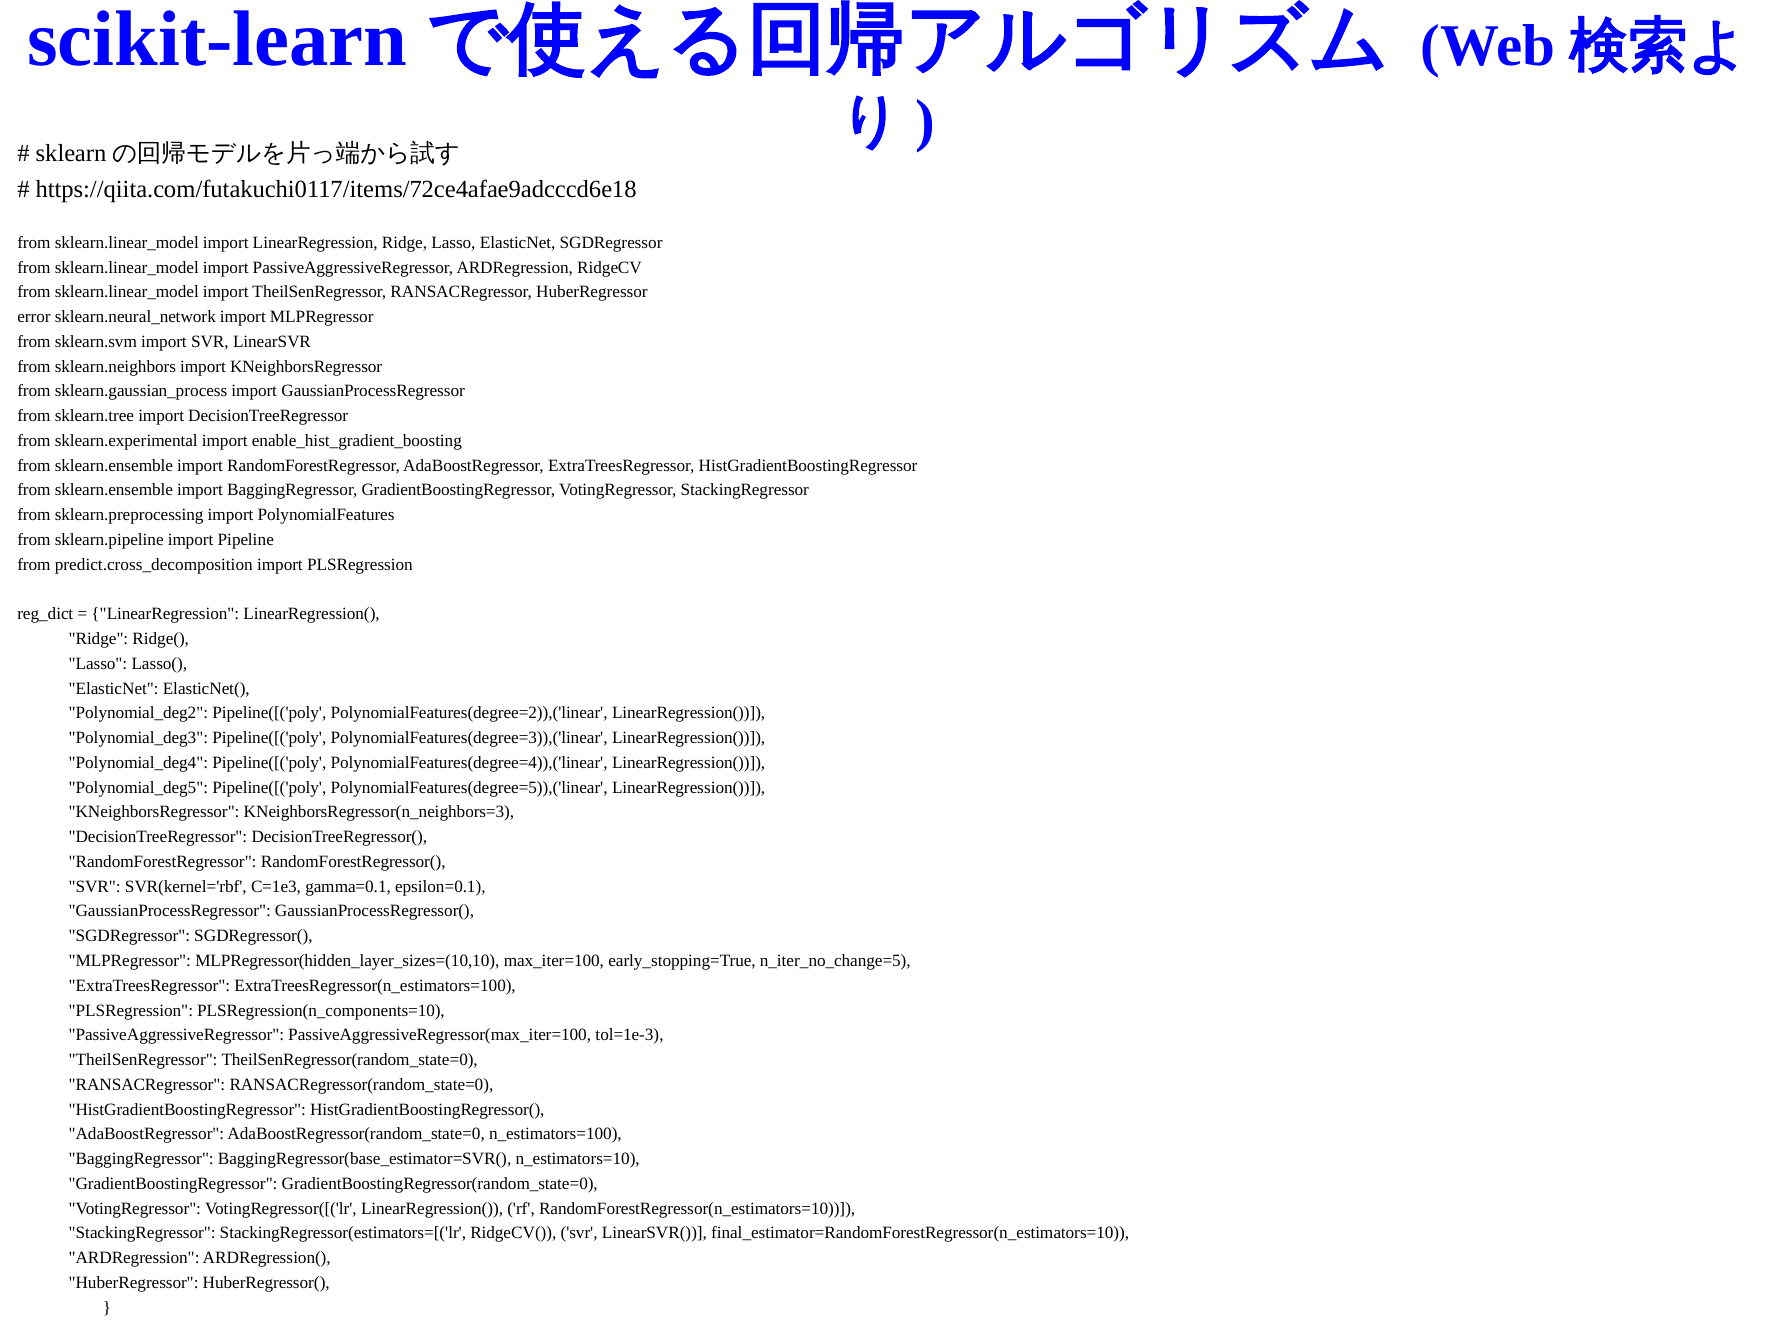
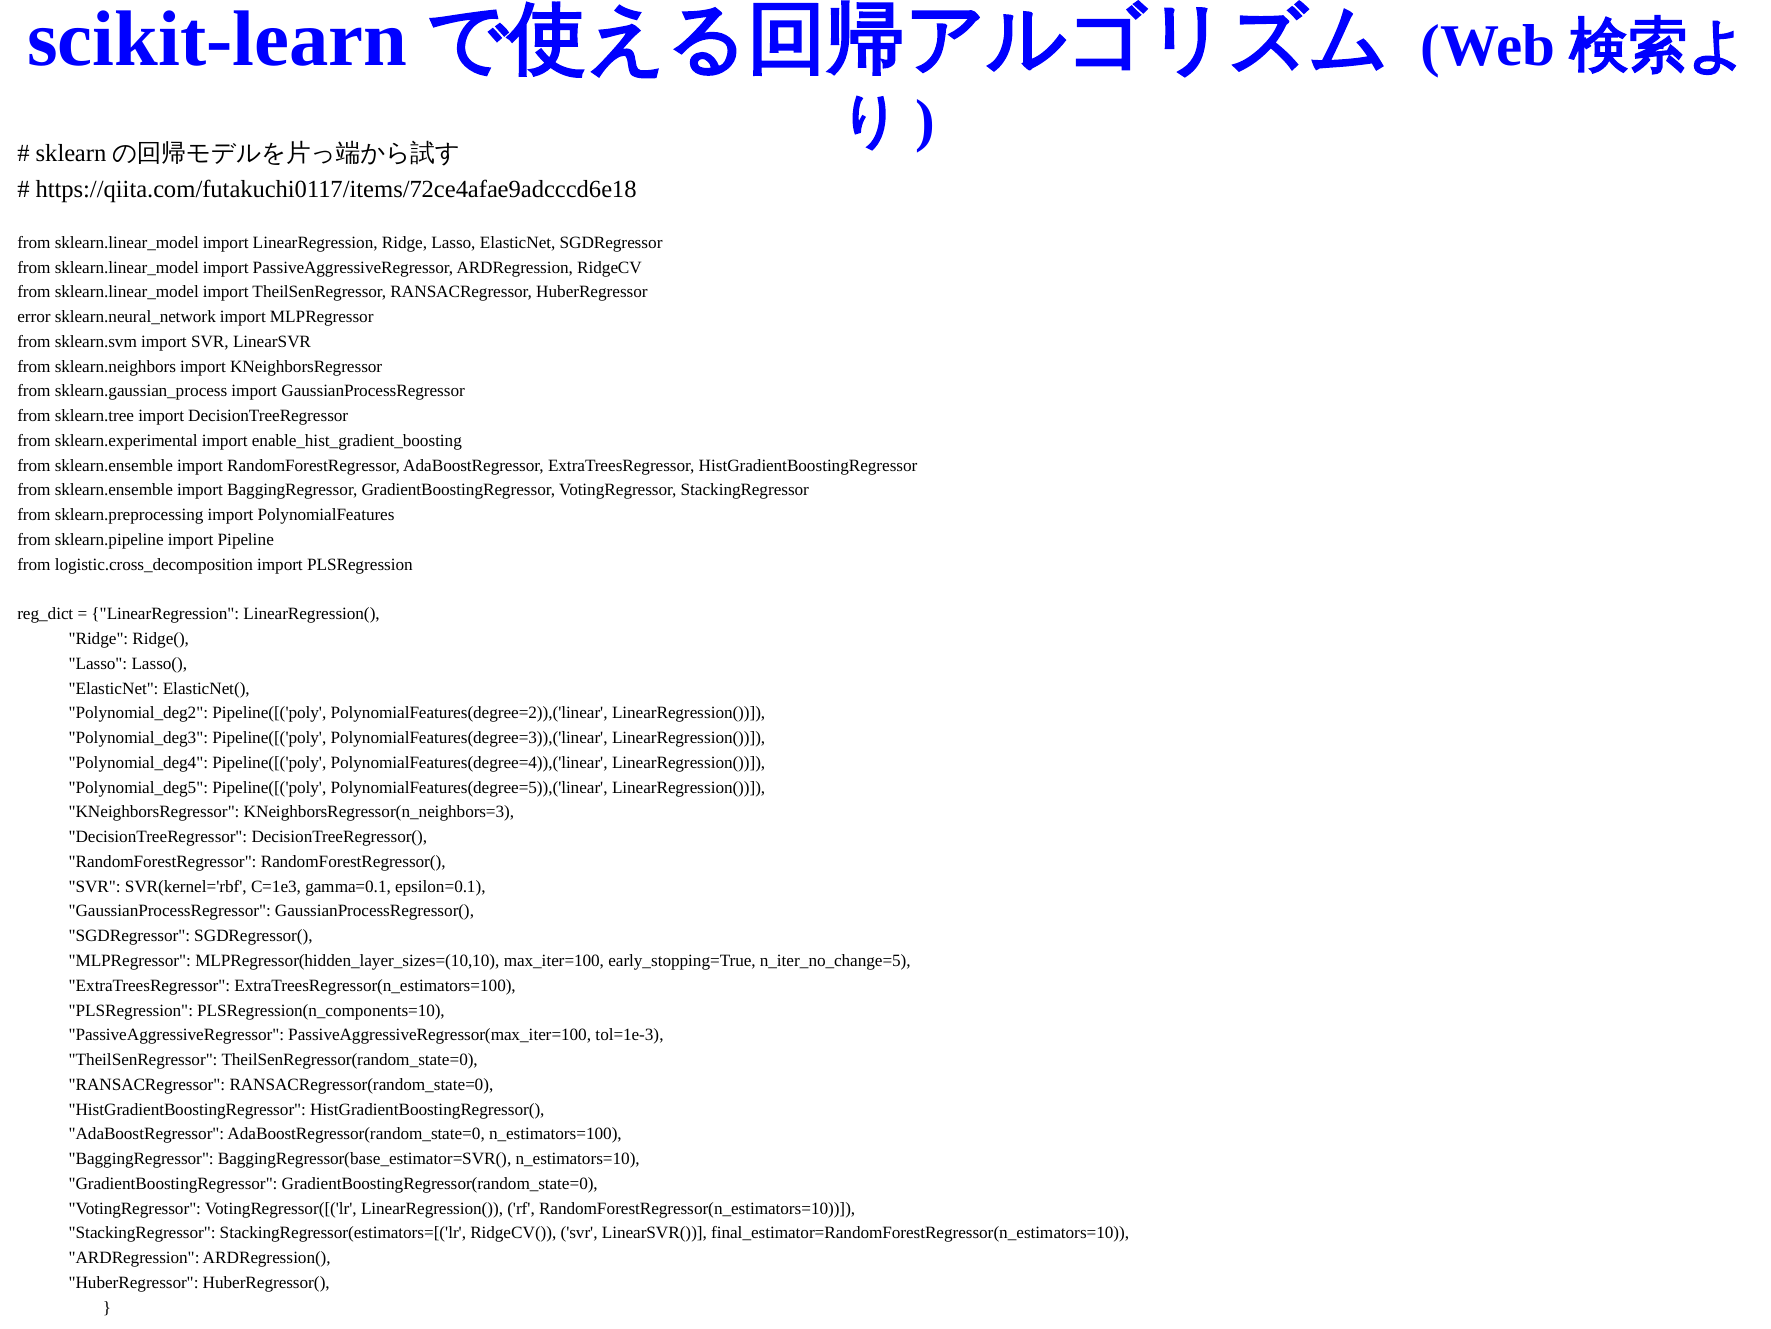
predict.cross_decomposition: predict.cross_decomposition -> logistic.cross_decomposition
